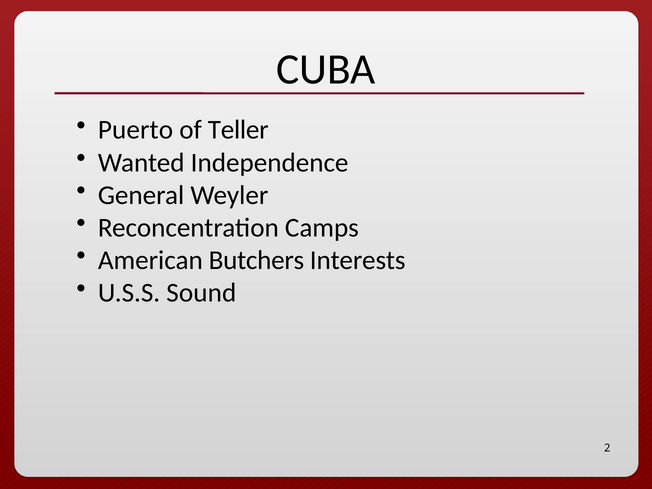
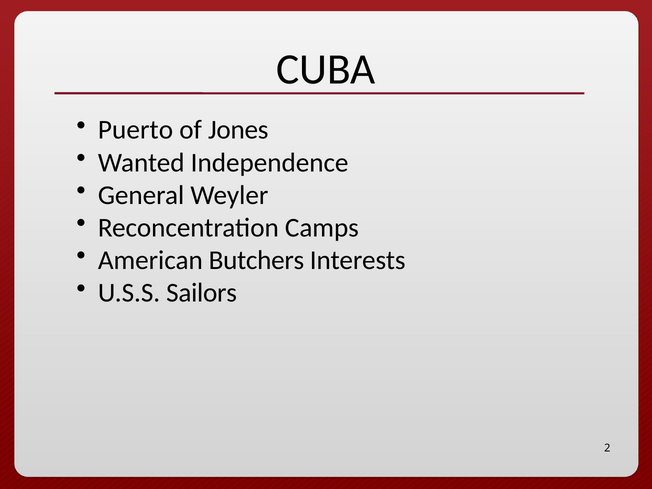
Teller: Teller -> Jones
Sound: Sound -> Sailors
